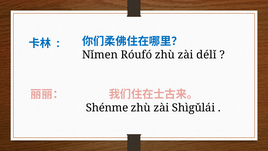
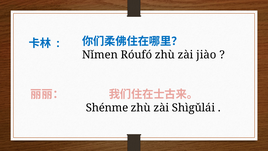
délǐ: délǐ -> jiào
